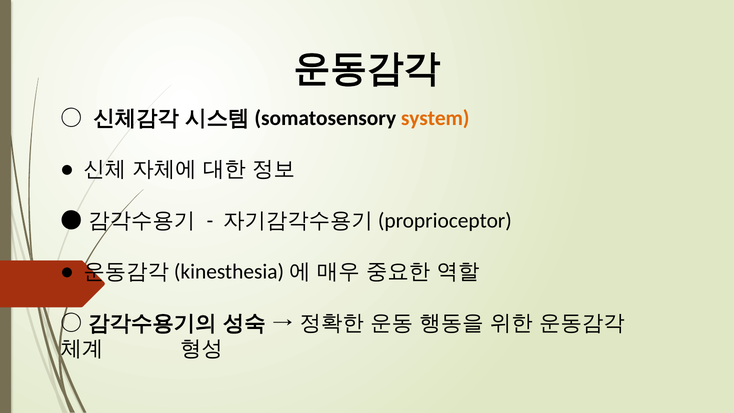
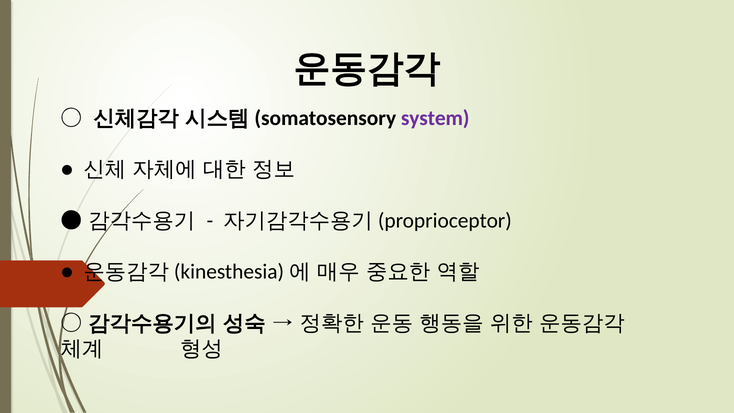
system colour: orange -> purple
